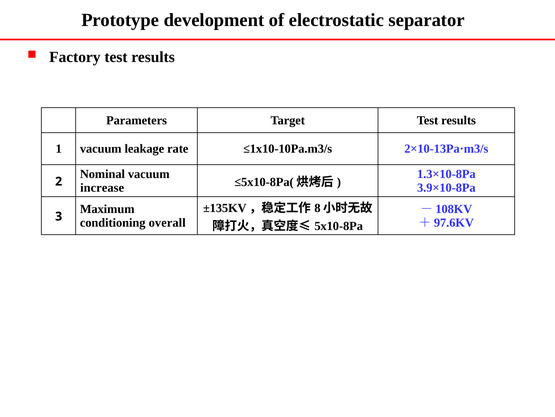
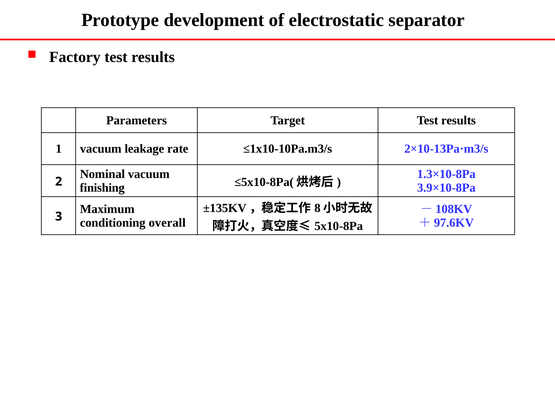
increase: increase -> finishing
